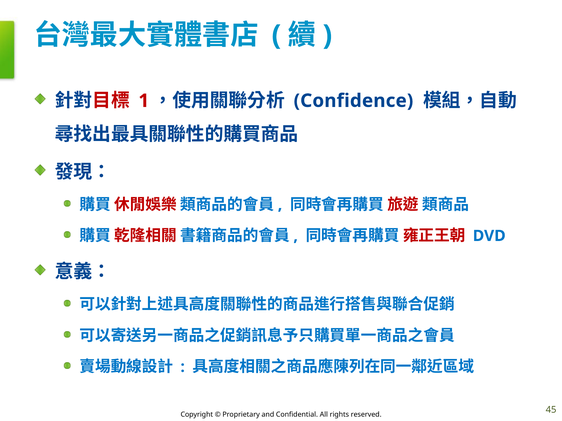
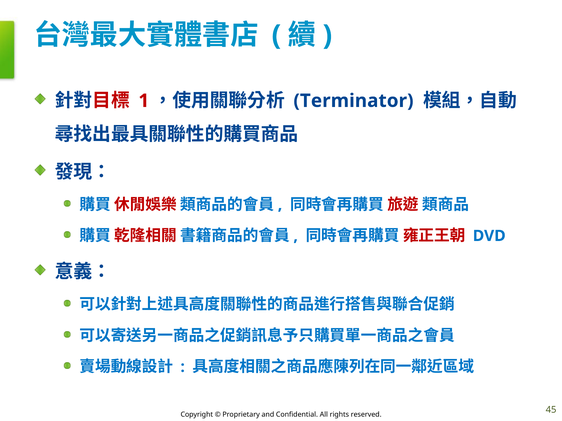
Confidence: Confidence -> Terminator
